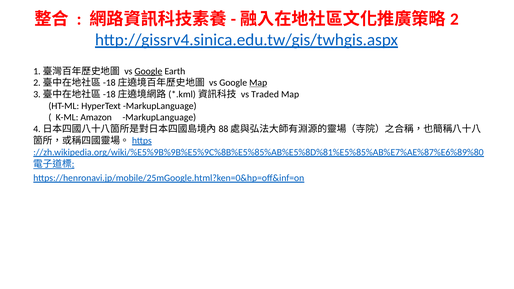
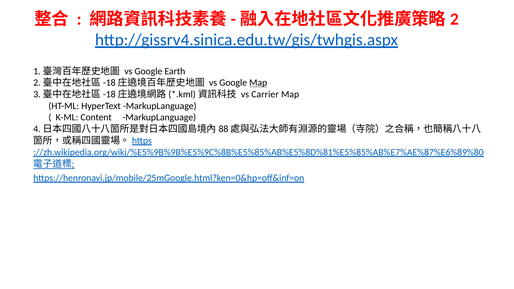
Google at (148, 71) underline: present -> none
Traded: Traded -> Carrier
Amazon: Amazon -> Content
